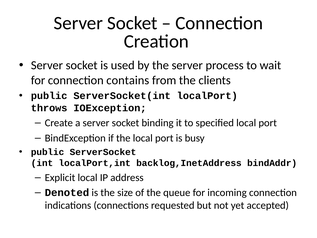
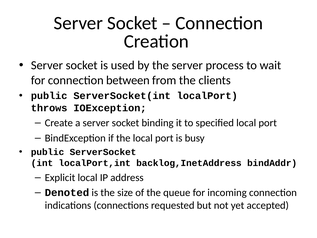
contains: contains -> between
